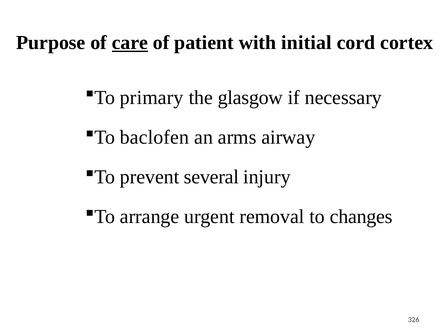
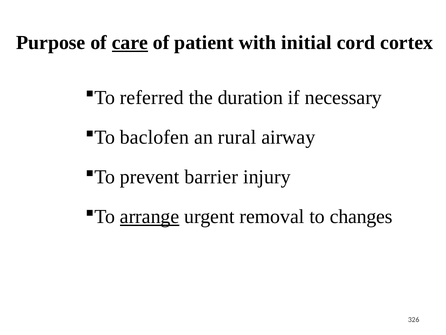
primary: primary -> referred
glasgow: glasgow -> duration
arms: arms -> rural
several: several -> barrier
arrange underline: none -> present
